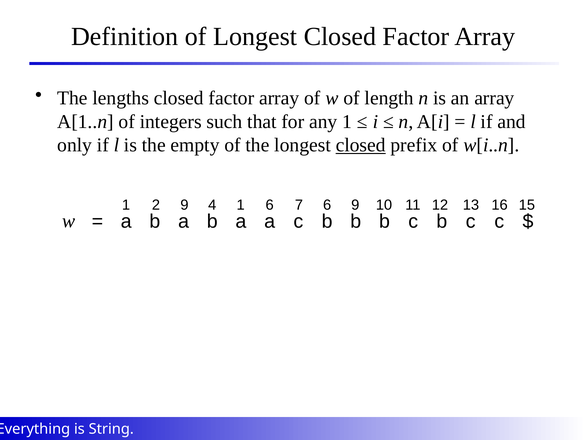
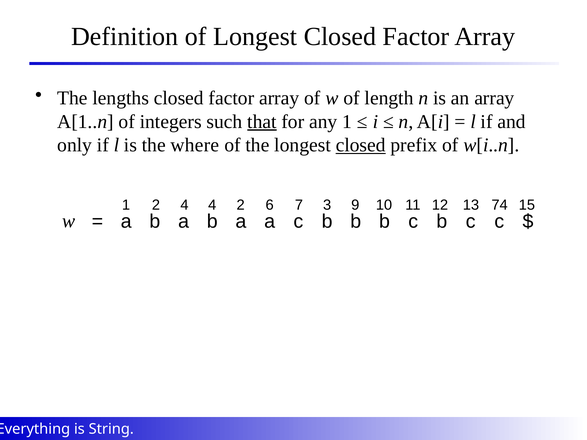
that underline: none -> present
empty: empty -> where
2 9: 9 -> 4
4 1: 1 -> 2
7 6: 6 -> 3
16: 16 -> 74
